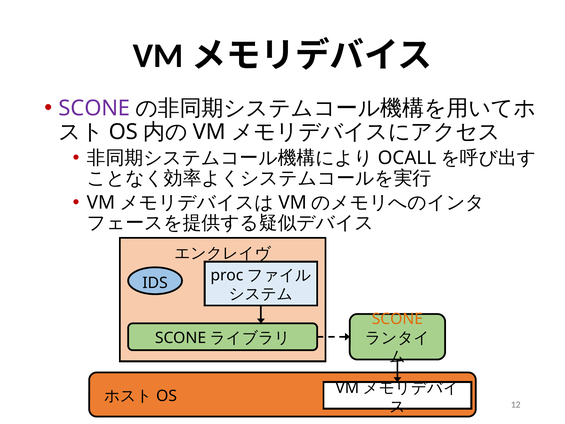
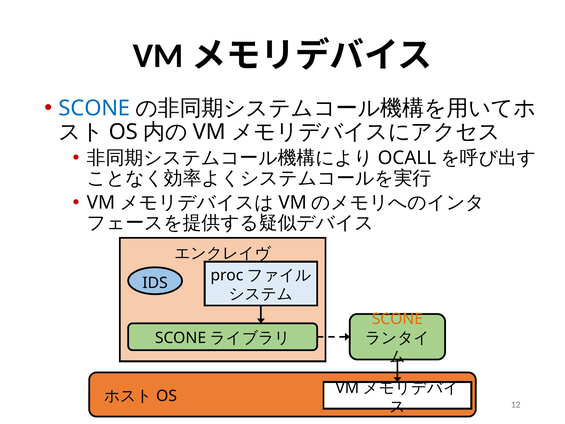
SCONE at (94, 108) colour: purple -> blue
